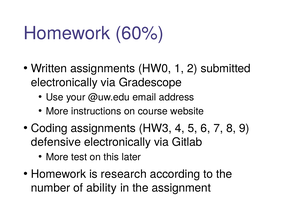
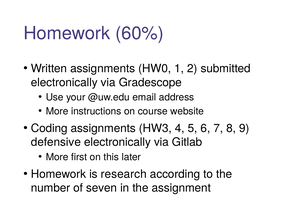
test: test -> first
ability: ability -> seven
